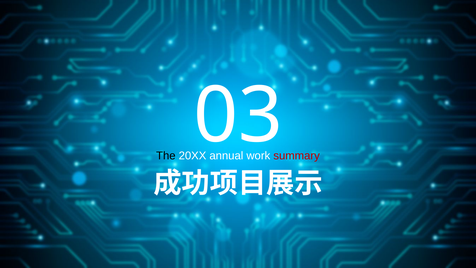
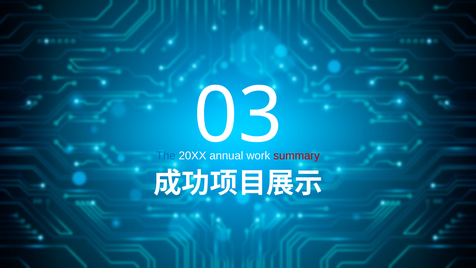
The colour: black -> blue
